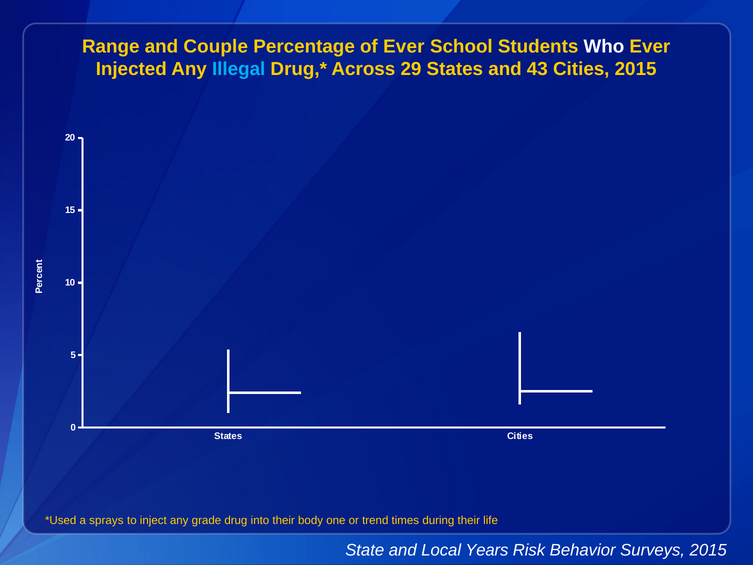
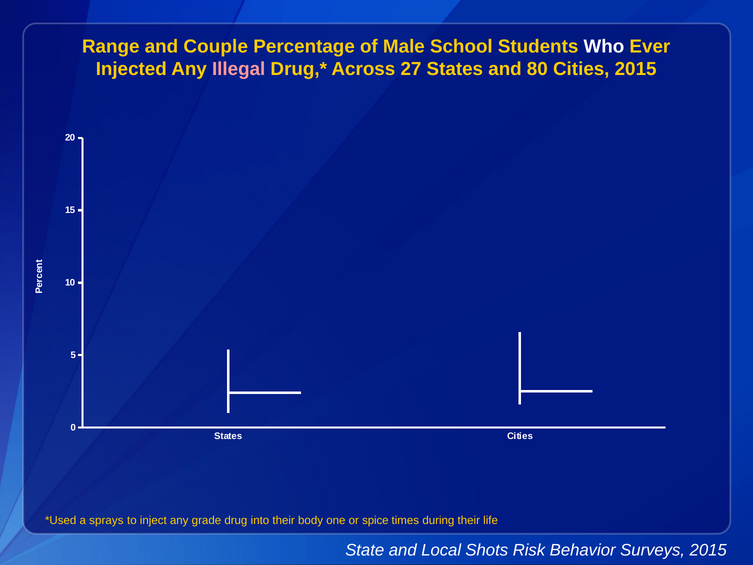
of Ever: Ever -> Male
Illegal colour: light blue -> pink
29: 29 -> 27
43: 43 -> 80
trend: trend -> spice
Years: Years -> Shots
